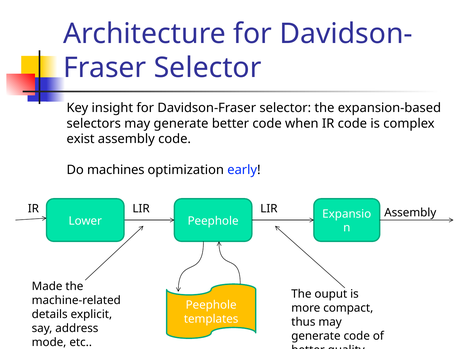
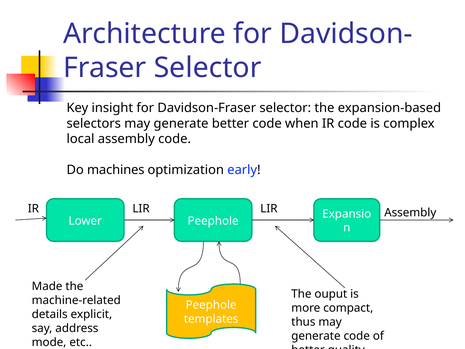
exist: exist -> local
